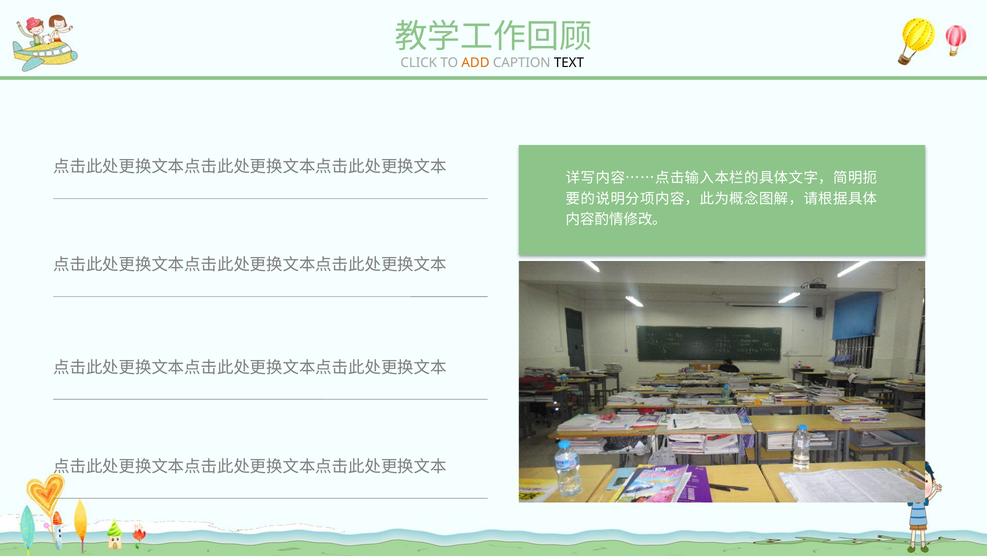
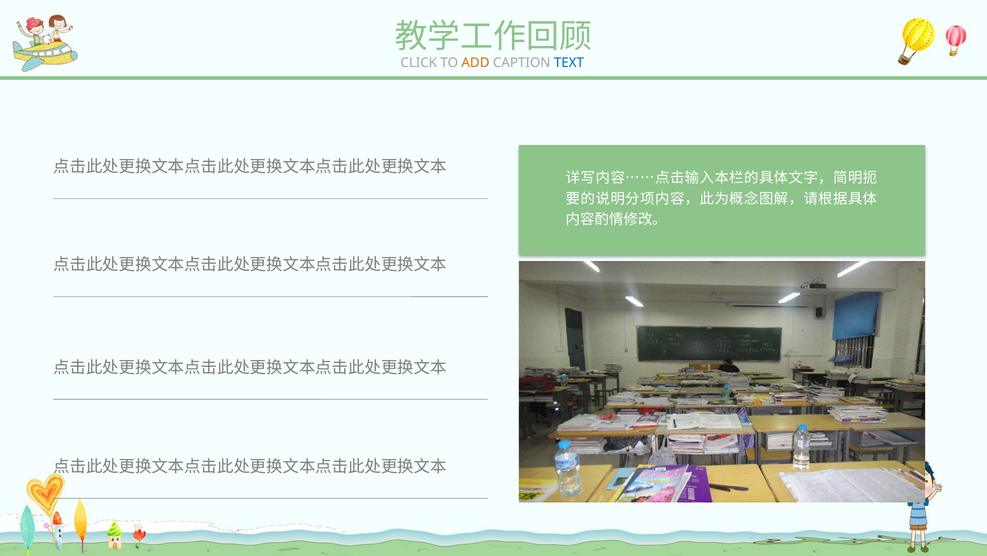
TEXT colour: black -> blue
